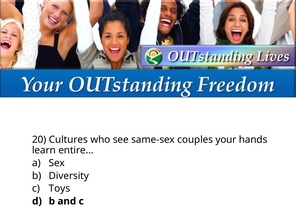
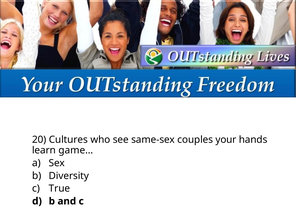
entire…: entire… -> game…
Toys: Toys -> True
